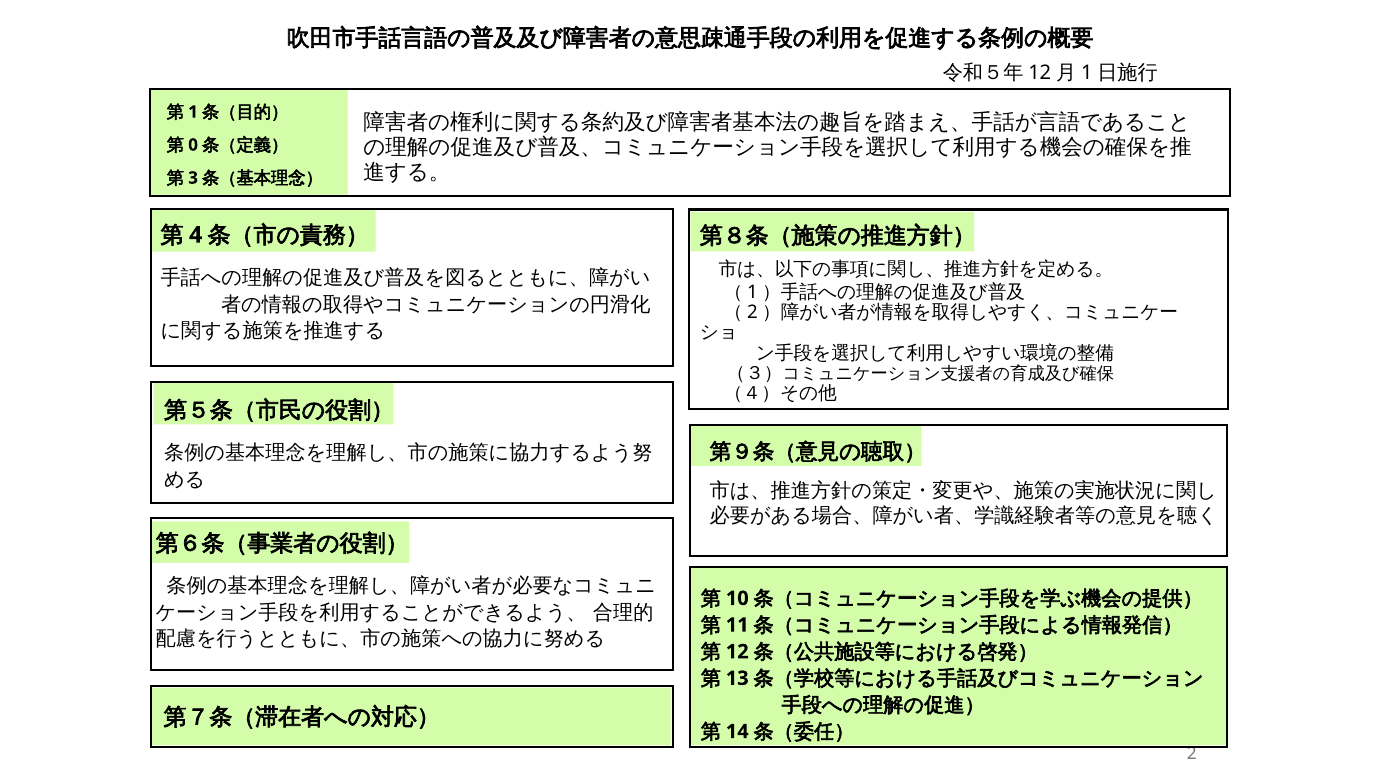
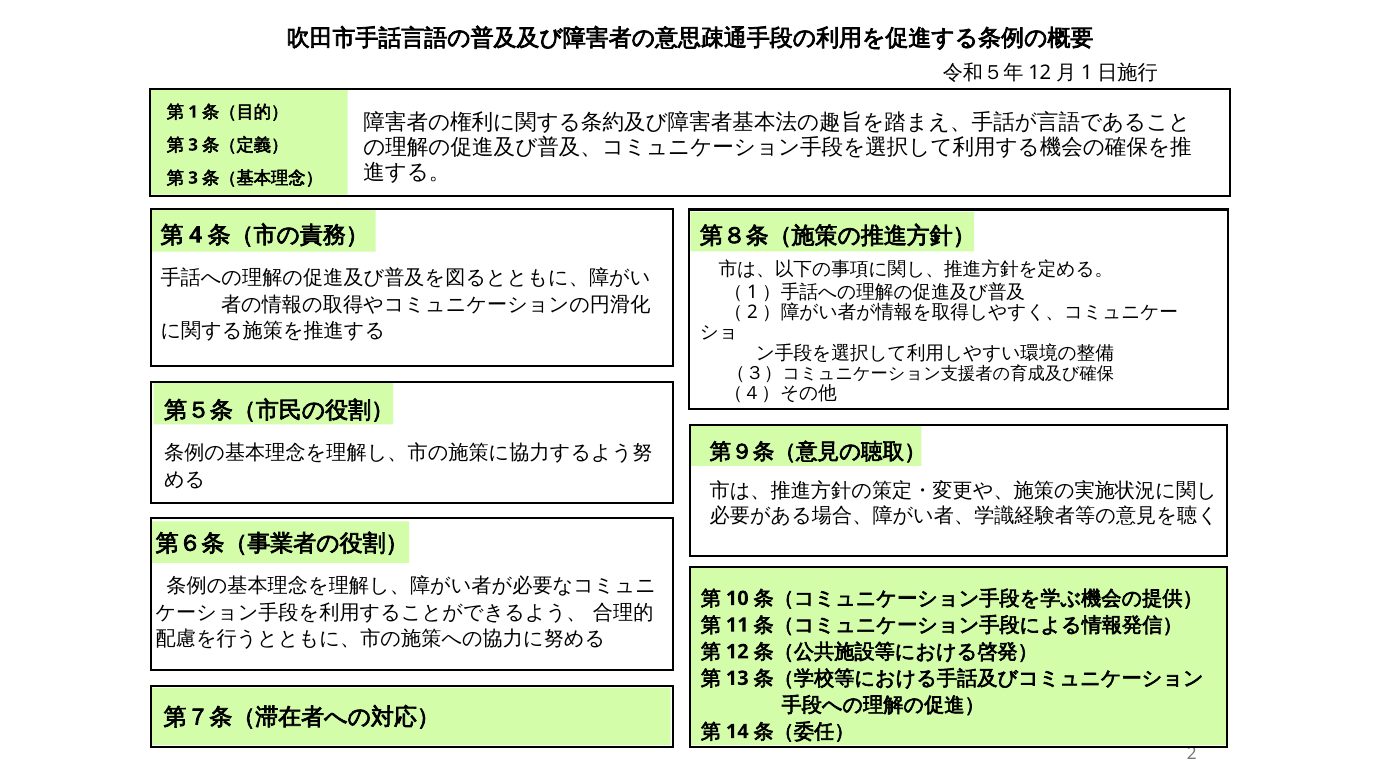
0 at (193, 145): 0 -> 3
